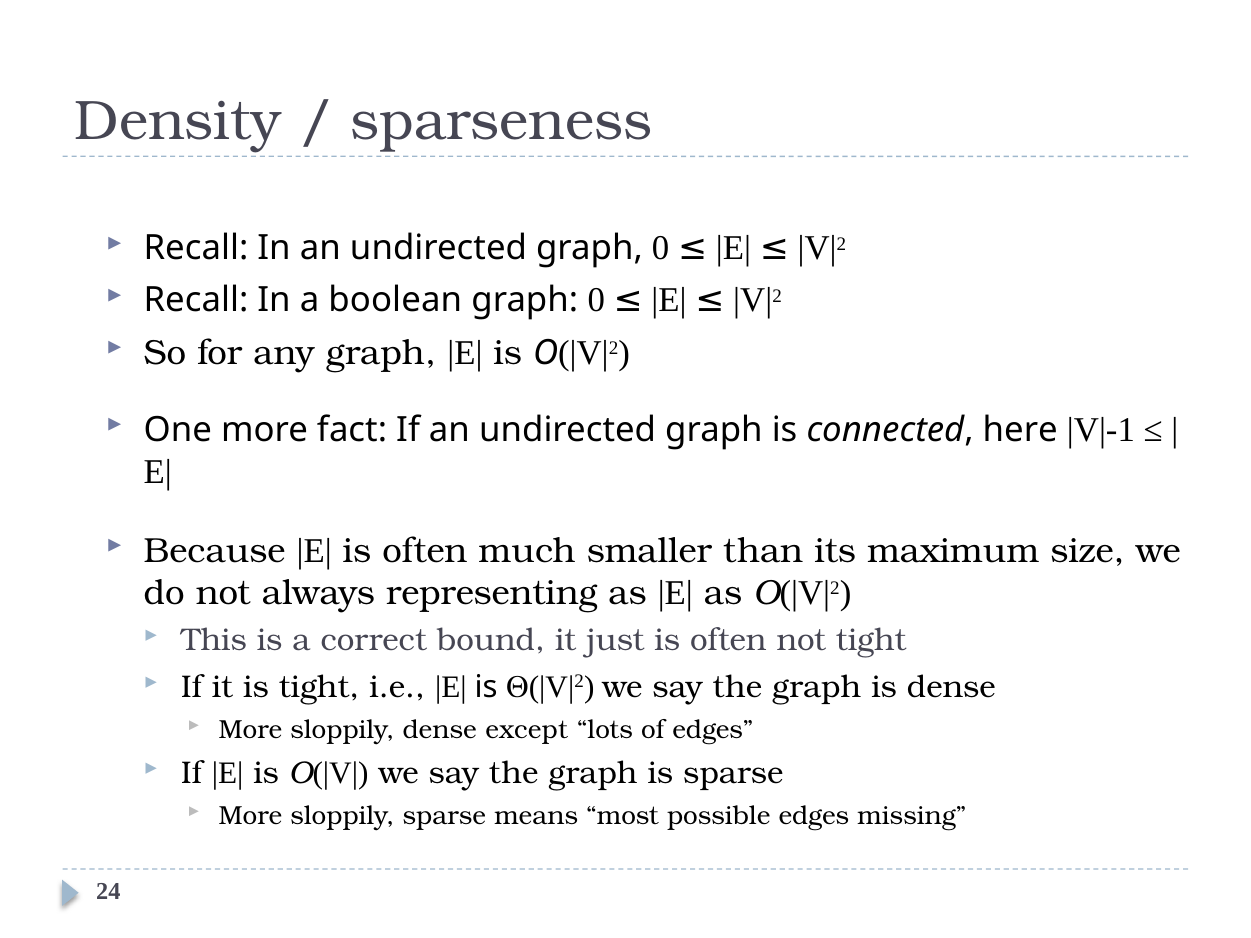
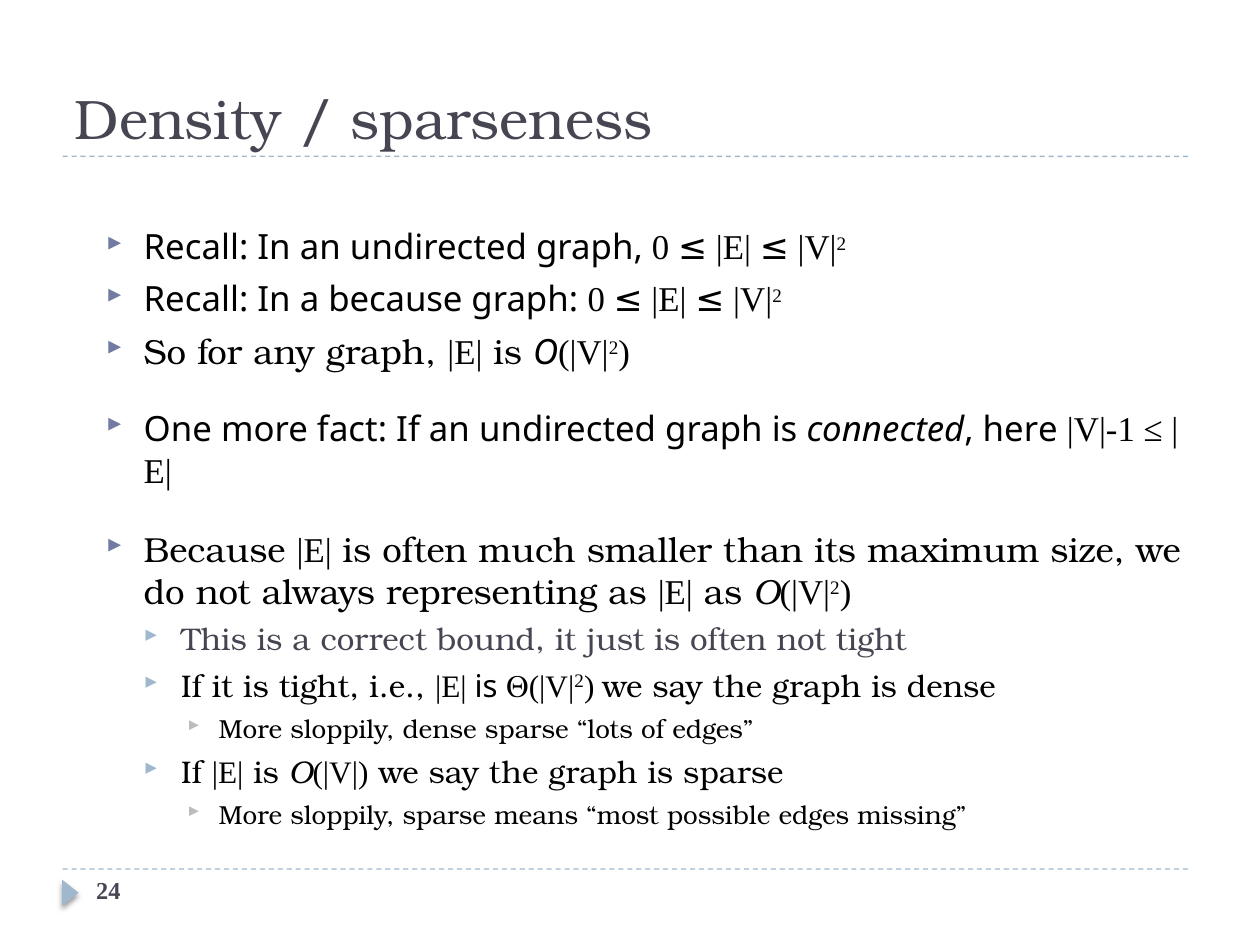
a boolean: boolean -> because
dense except: except -> sparse
